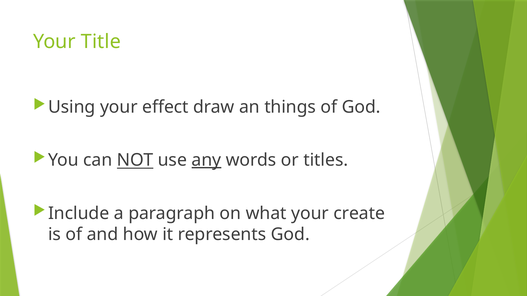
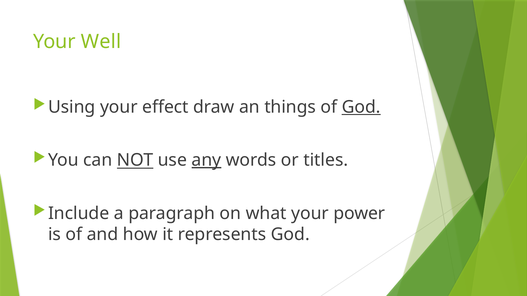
Title: Title -> Well
God at (361, 107) underline: none -> present
create: create -> power
